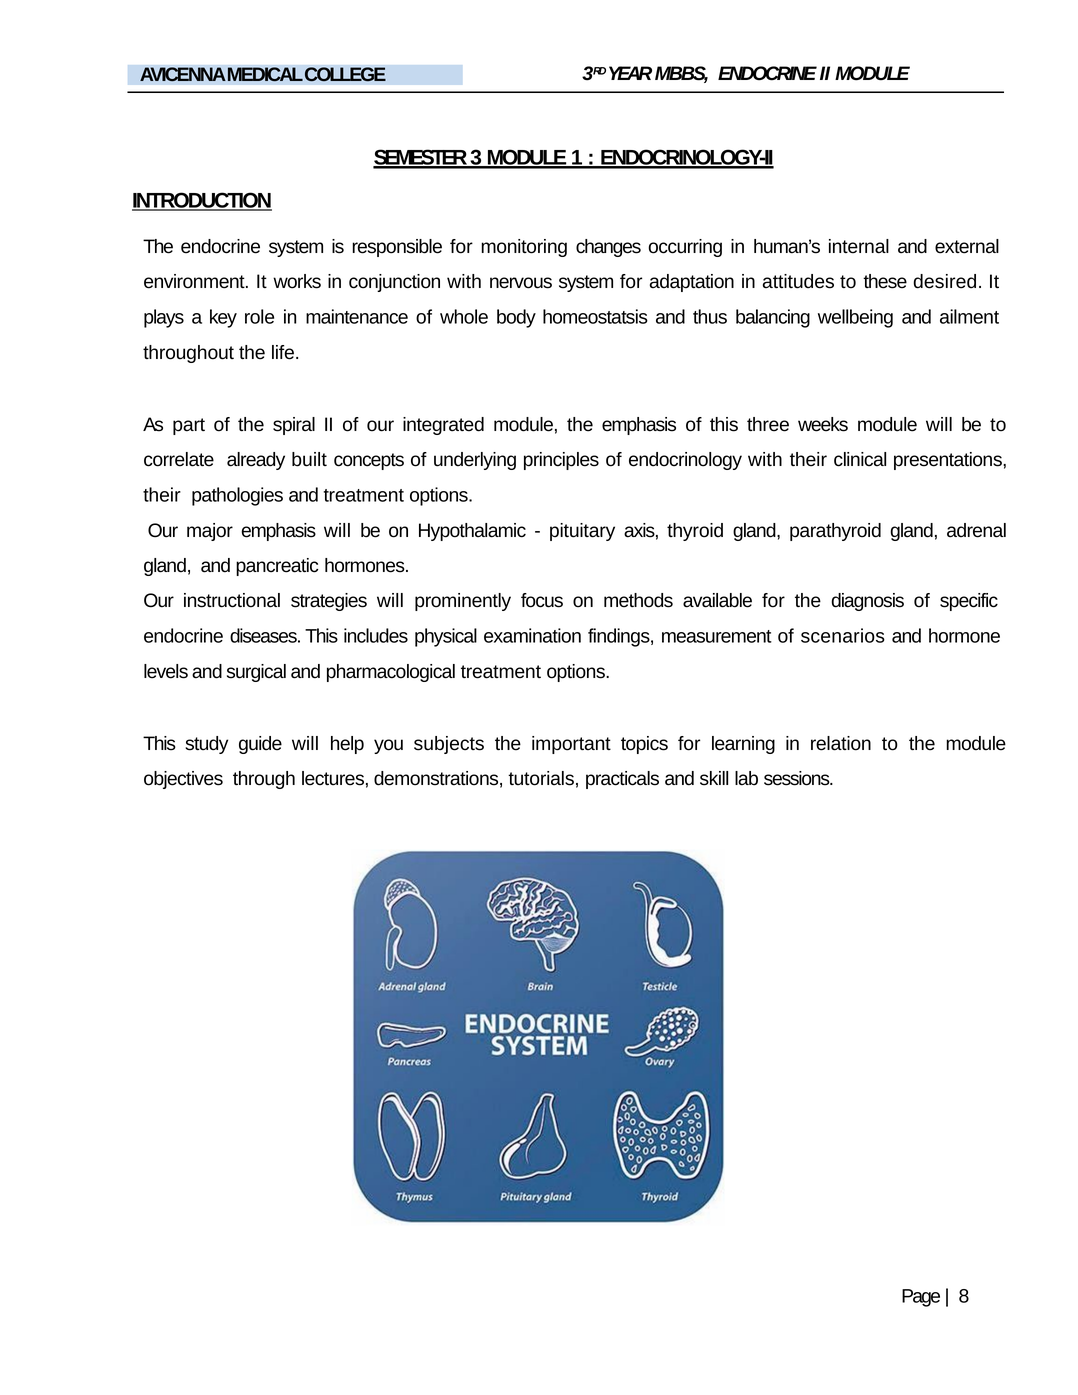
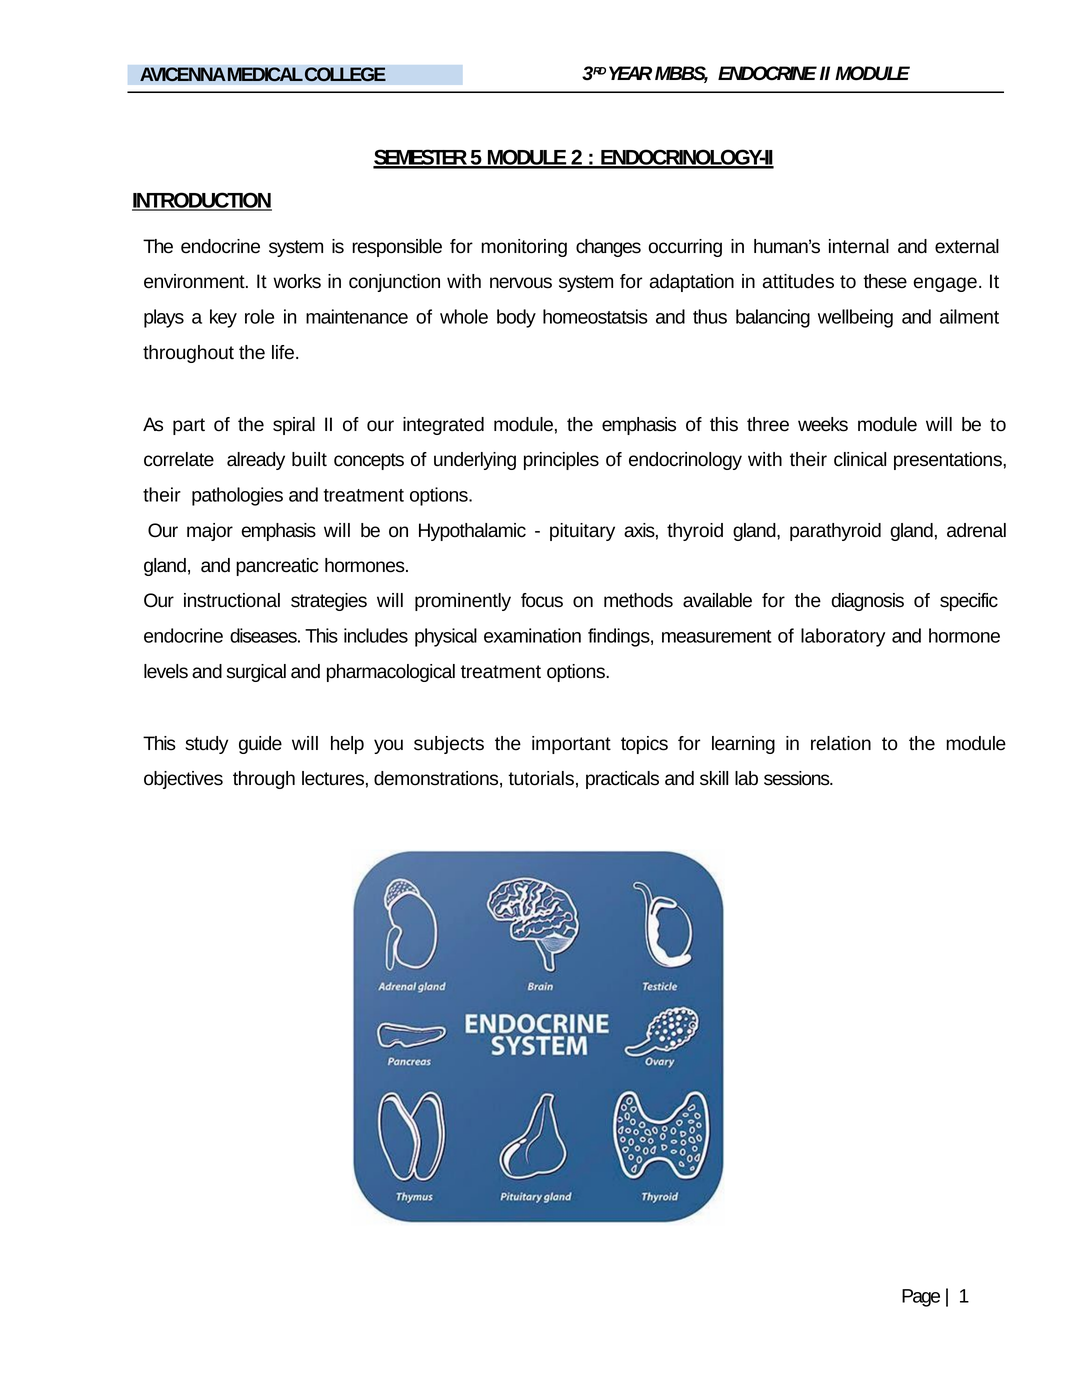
3: 3 -> 5
1: 1 -> 2
desired: desired -> engage
scenarios: scenarios -> laboratory
8: 8 -> 1
